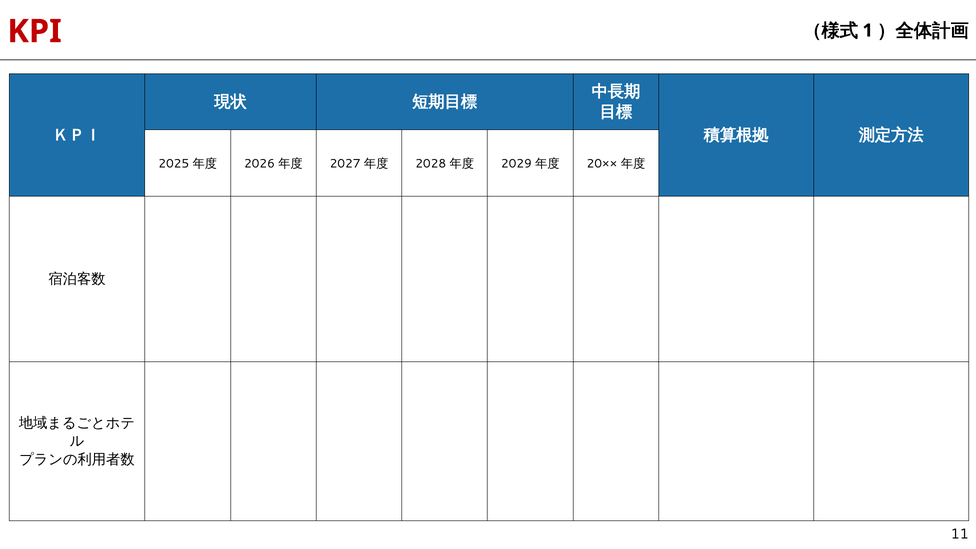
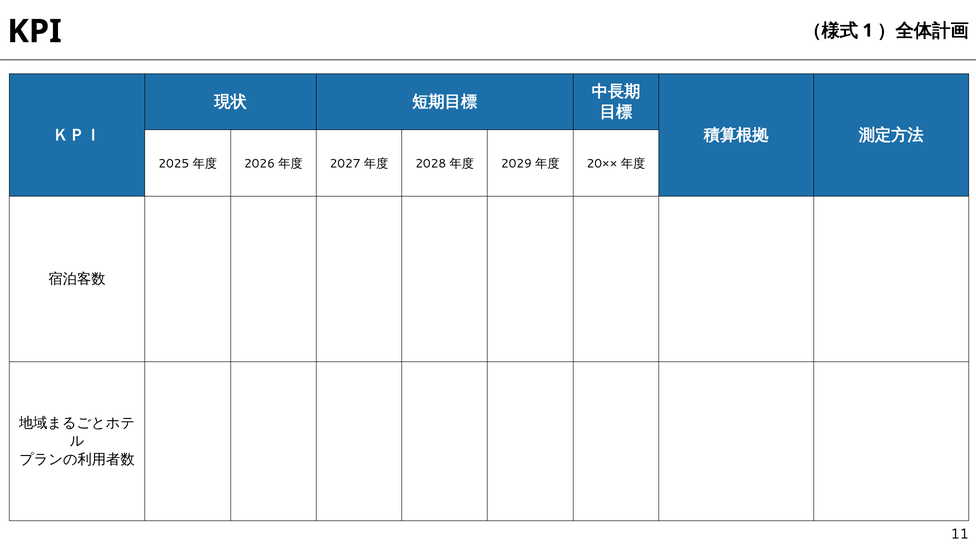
KPI colour: red -> black
